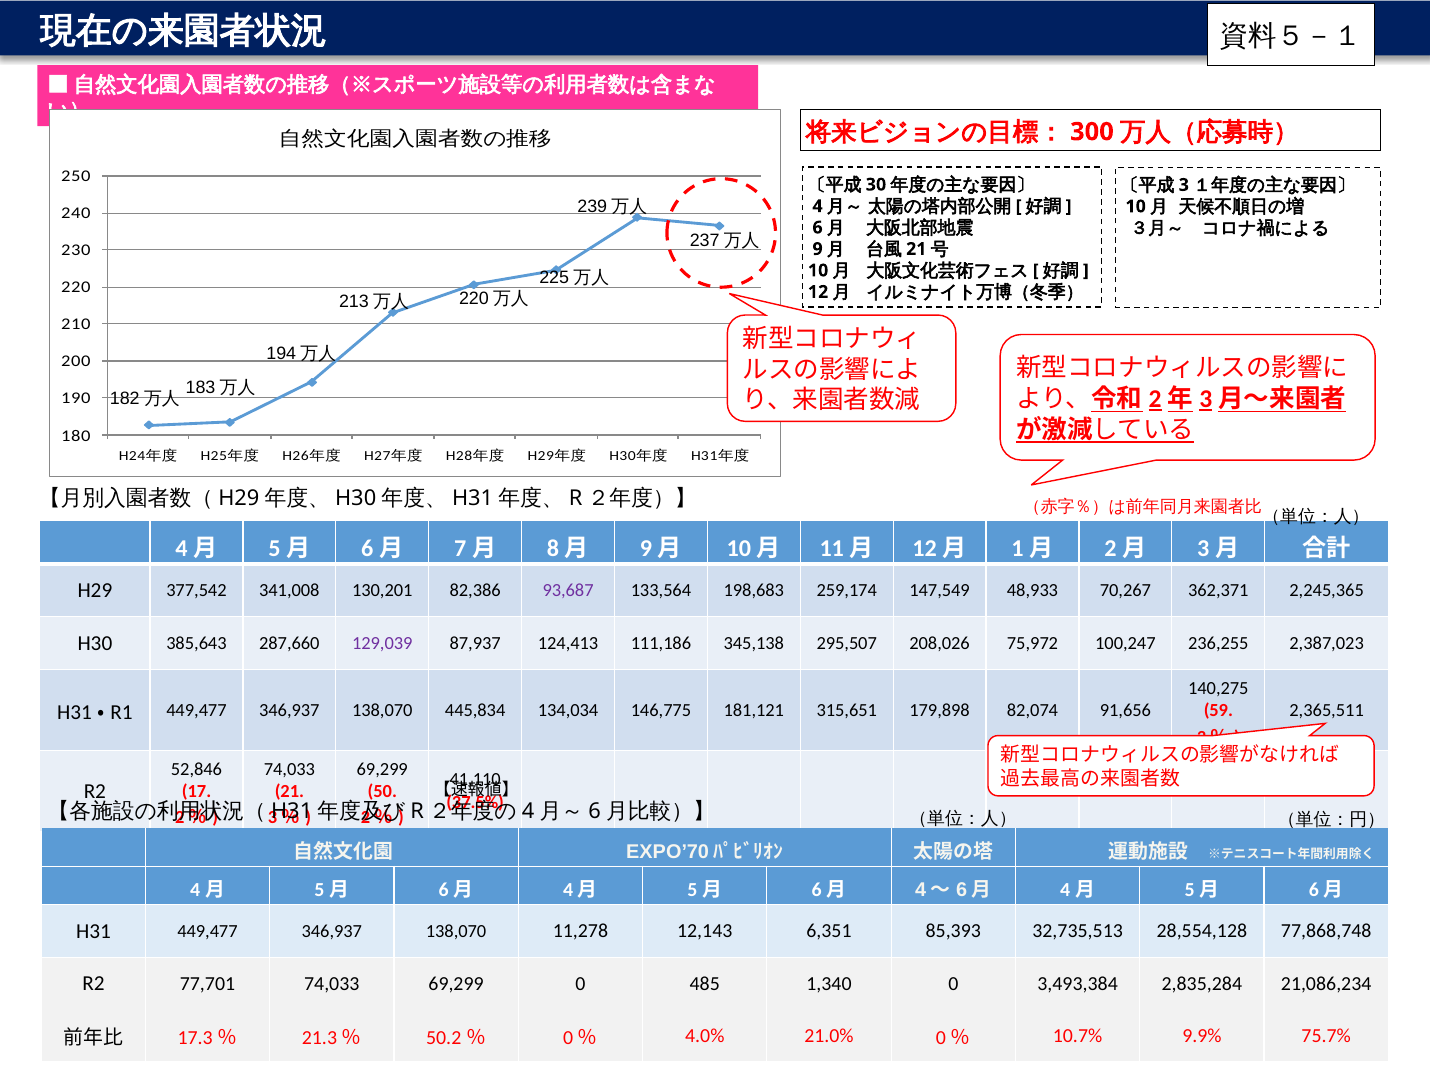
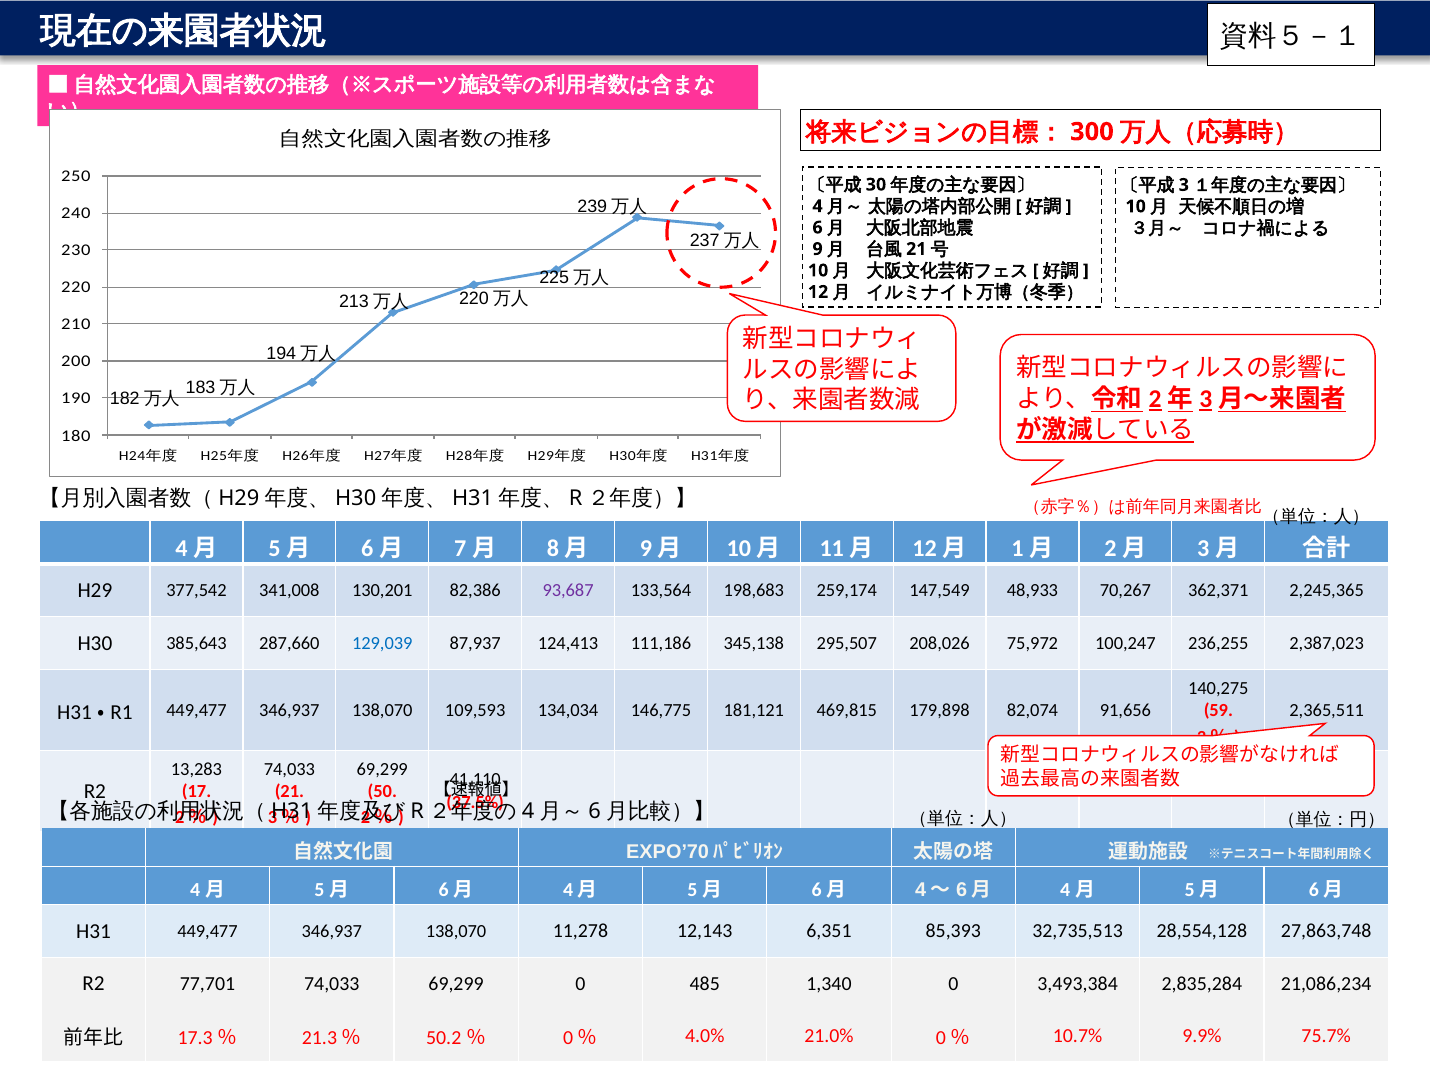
129,039 colour: purple -> blue
445,834: 445,834 -> 109,593
315,651: 315,651 -> 469,815
52,846: 52,846 -> 13,283
77,868,748: 77,868,748 -> 27,863,748
